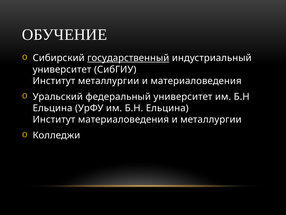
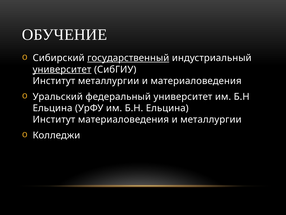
университет at (62, 69) underline: none -> present
